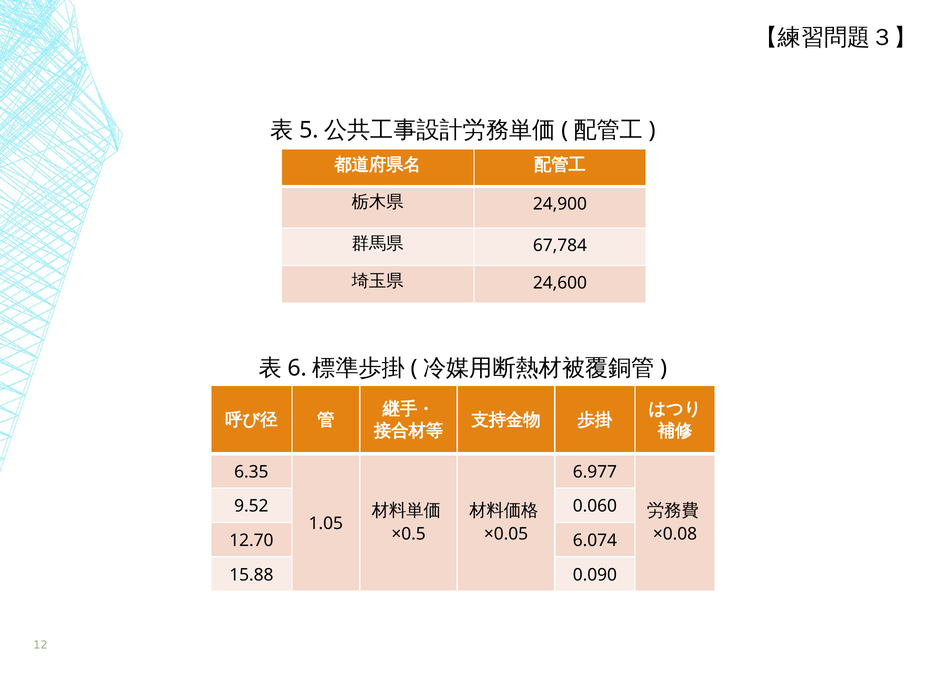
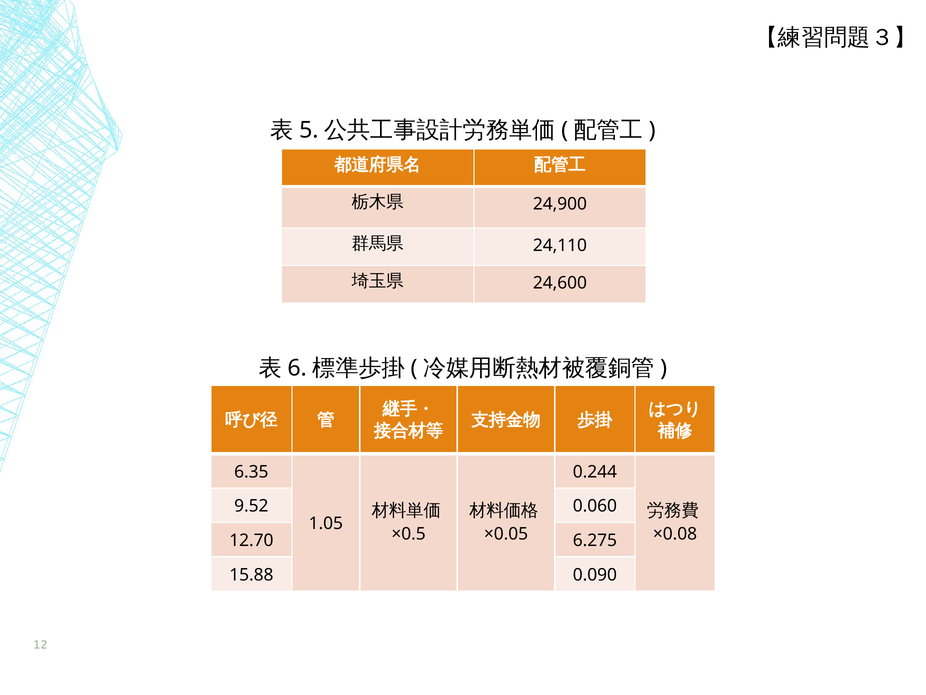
67,784: 67,784 -> 24,110
6.977: 6.977 -> 0.244
6.074: 6.074 -> 6.275
